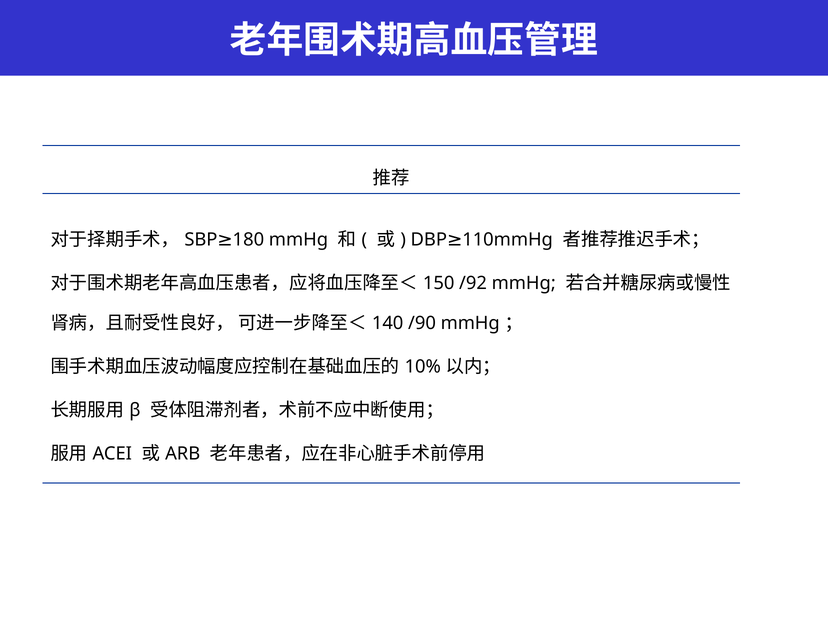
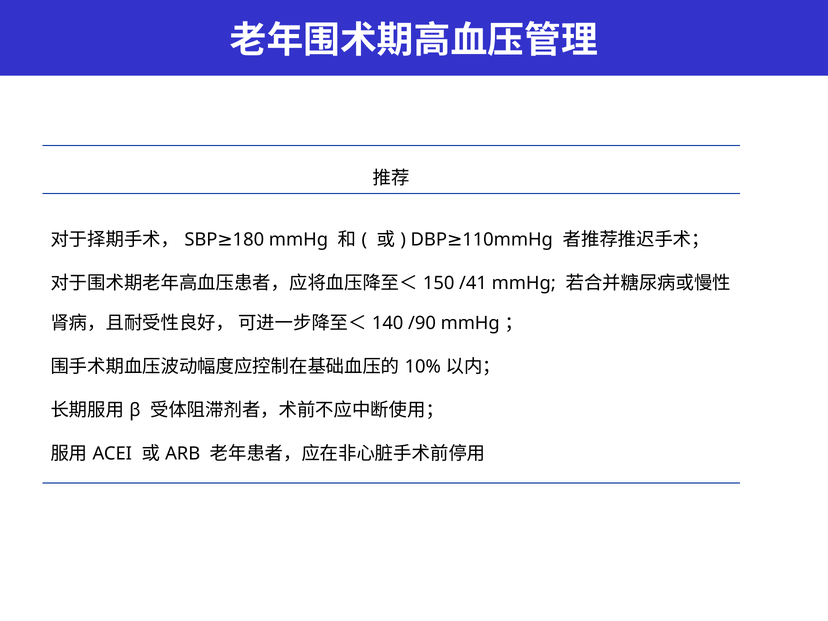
/92: /92 -> /41
